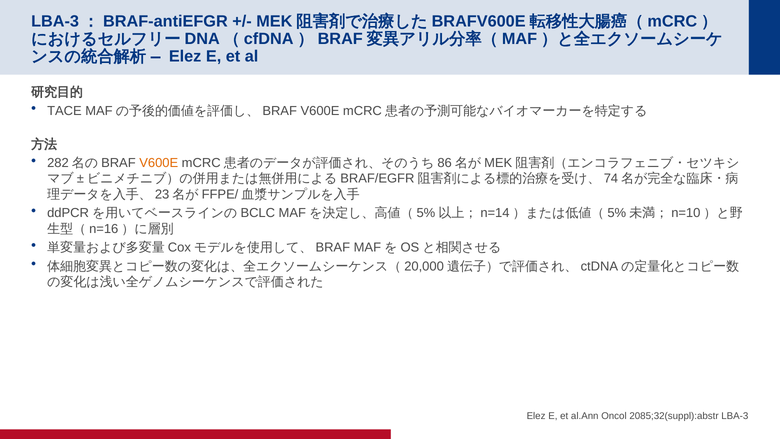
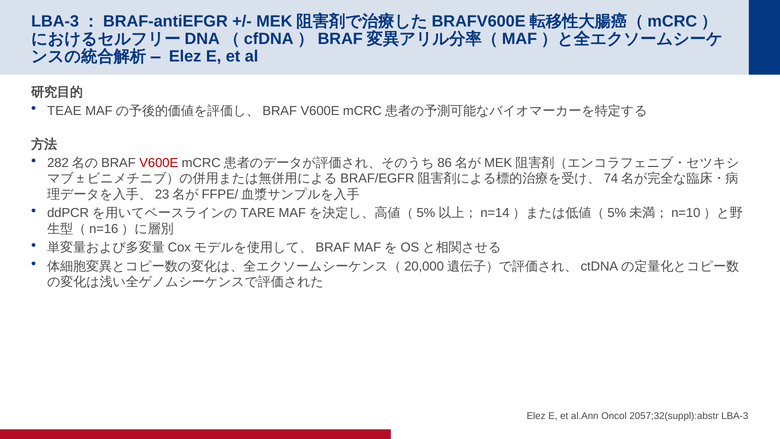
TACE: TACE -> TEAE
V600E at (159, 163) colour: orange -> red
BCLC: BCLC -> TARE
2085;32(suppl):abstr: 2085;32(suppl):abstr -> 2057;32(suppl):abstr
